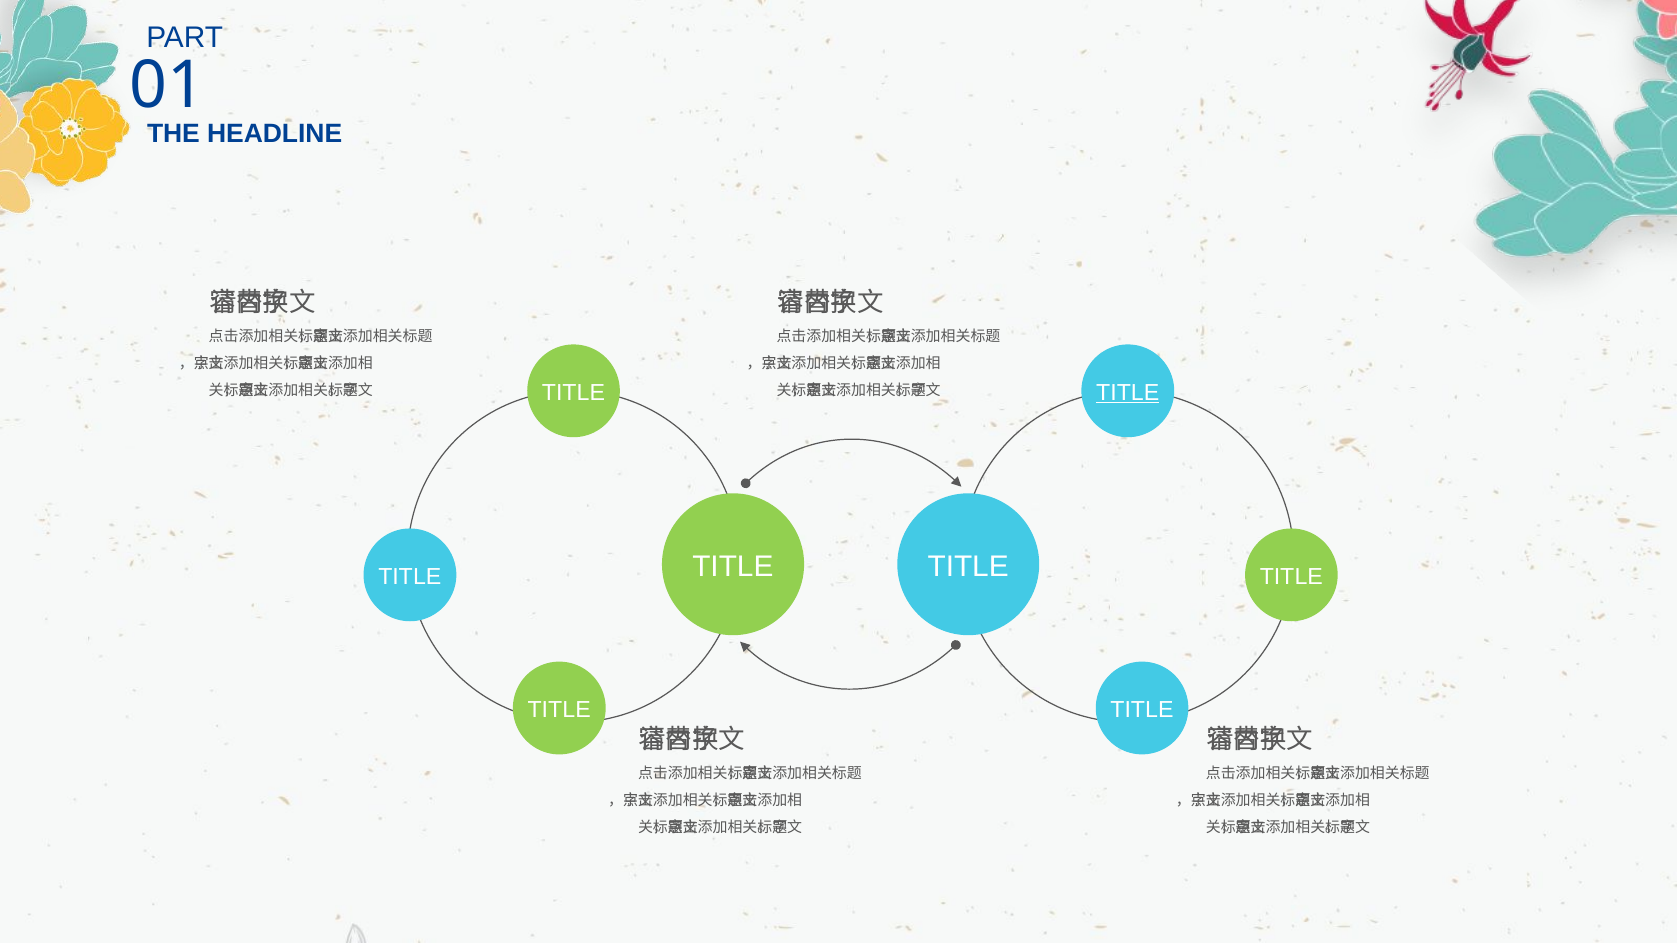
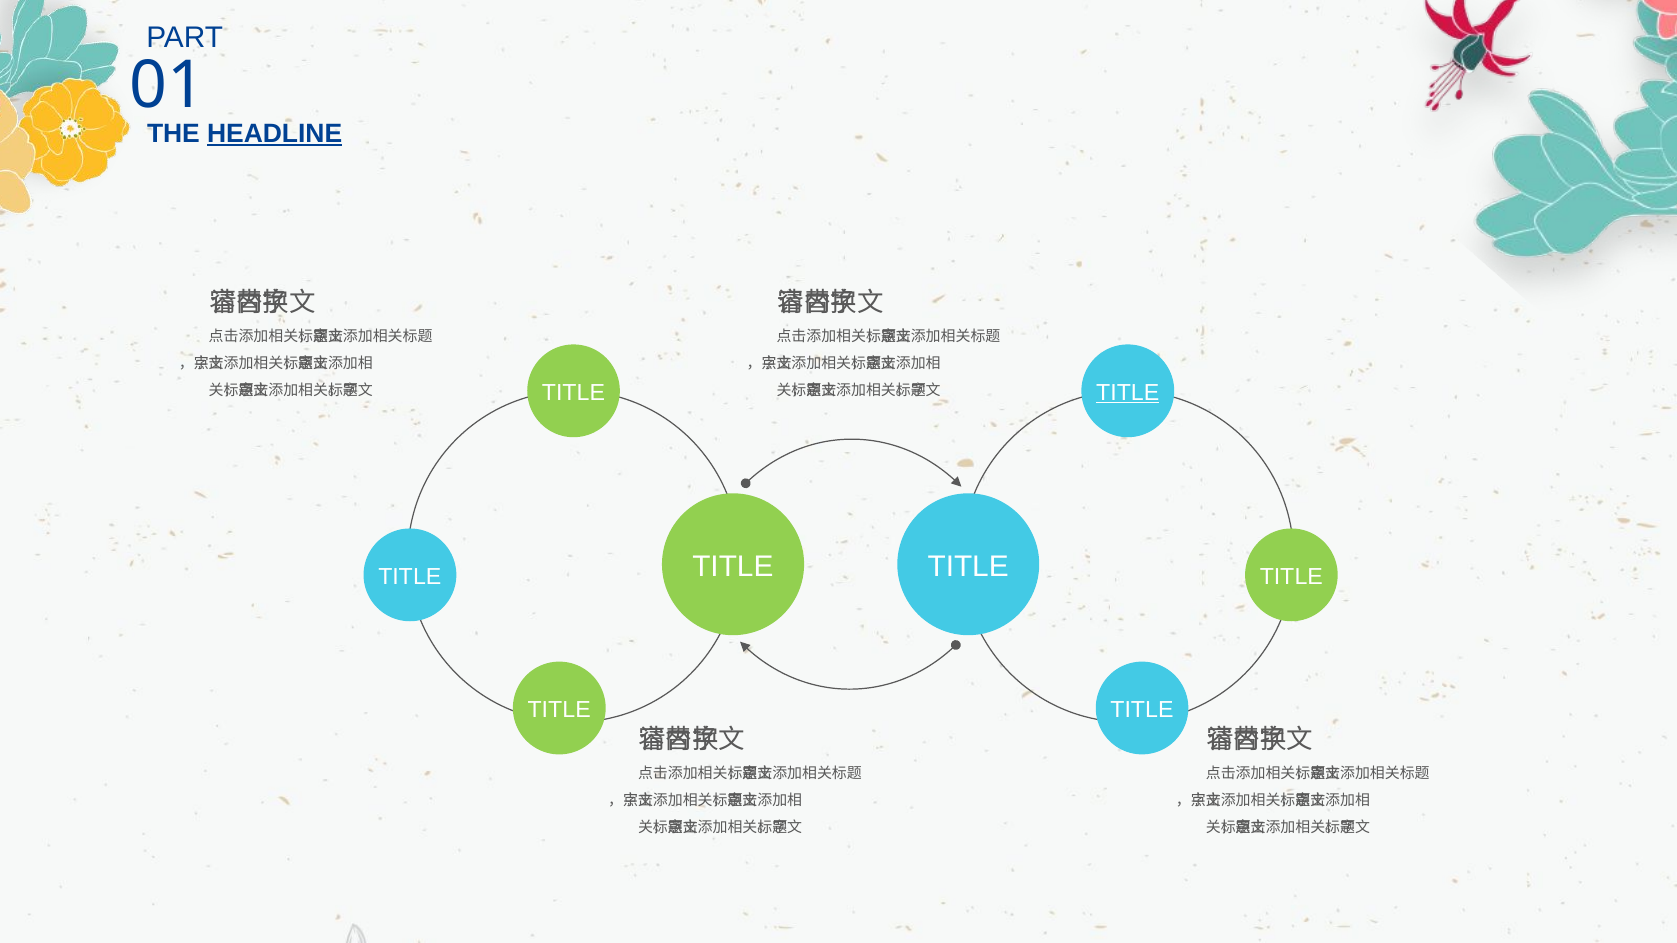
HEADLINE underline: none -> present
